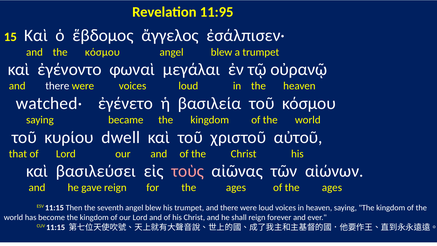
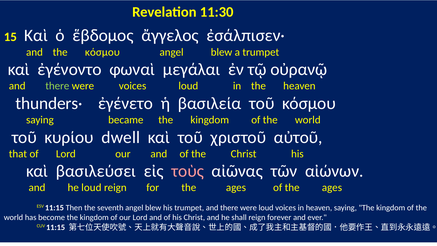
11:95: 11:95 -> 11:30
there at (57, 86) colour: white -> light green
watched·: watched· -> thunders·
he gave: gave -> loud
